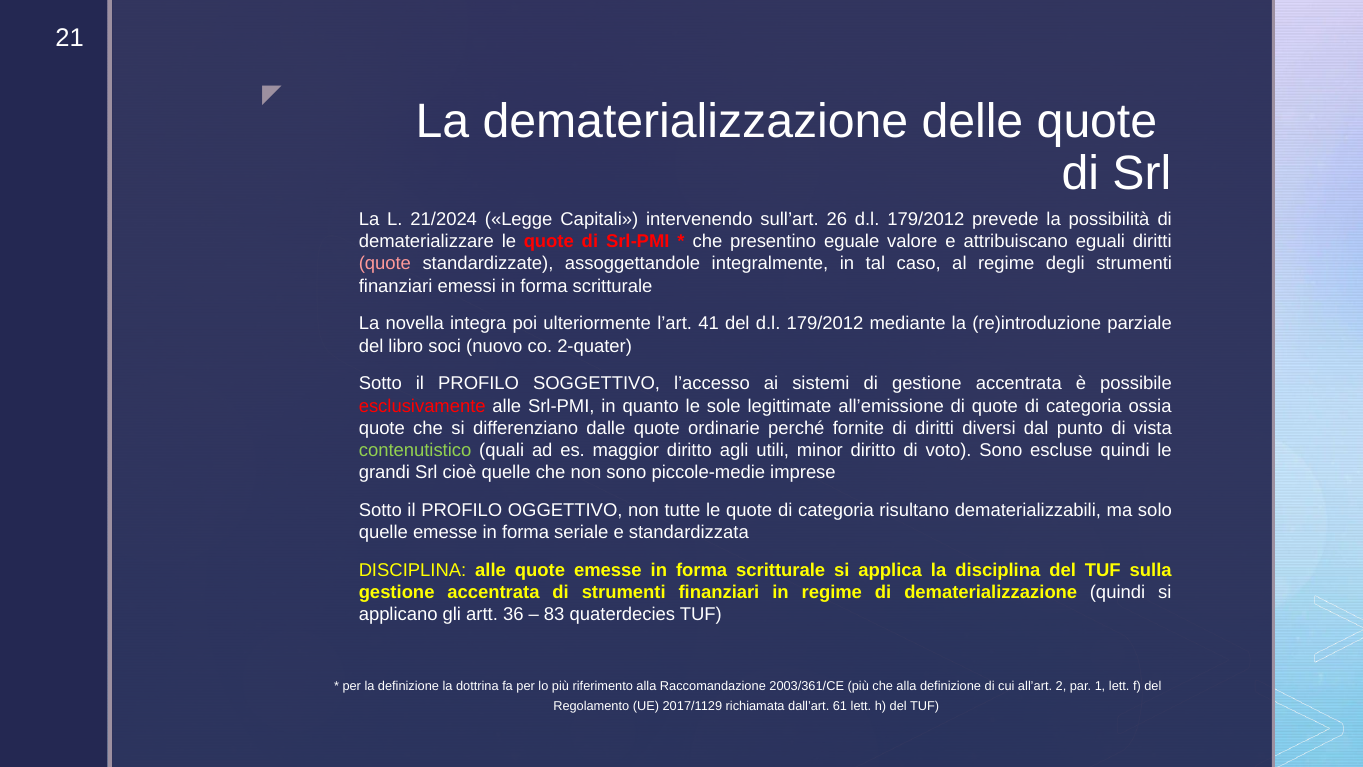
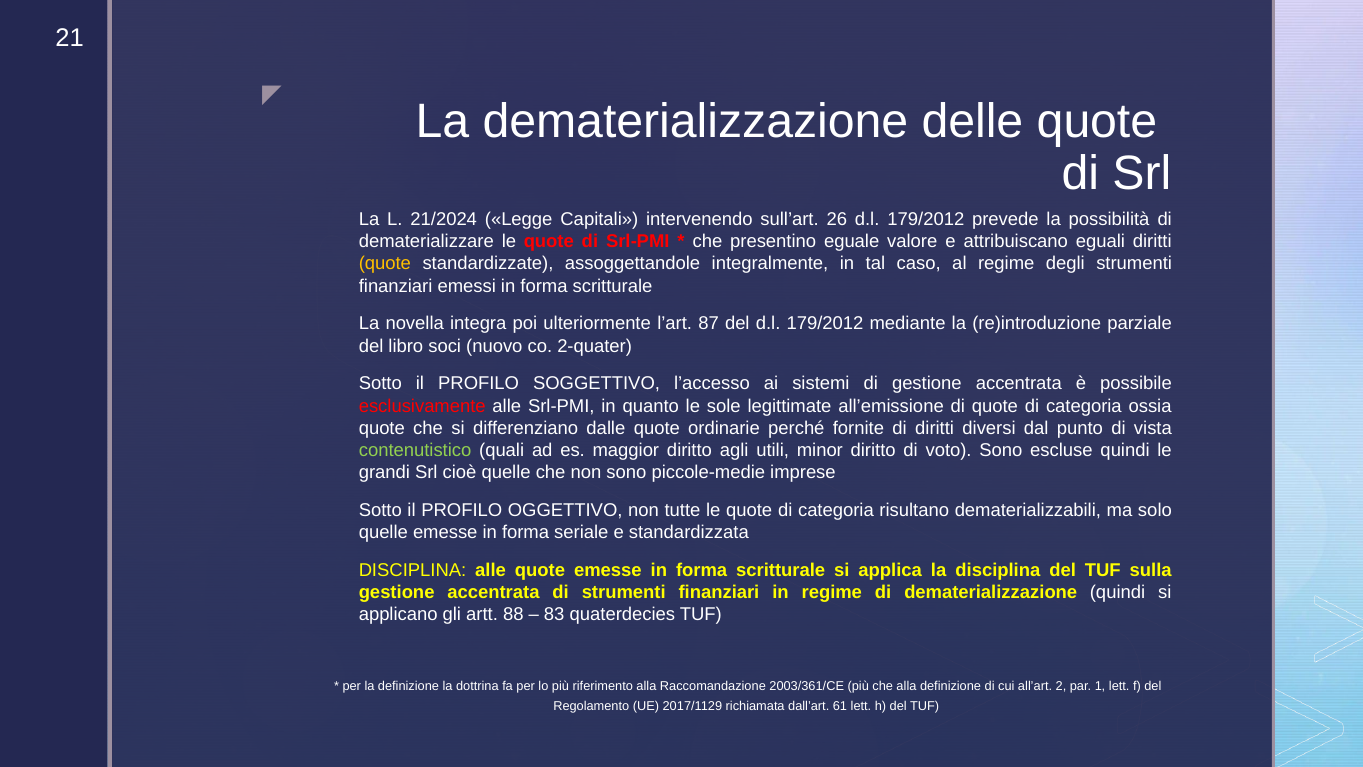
quote at (385, 264) colour: pink -> yellow
41: 41 -> 87
36: 36 -> 88
